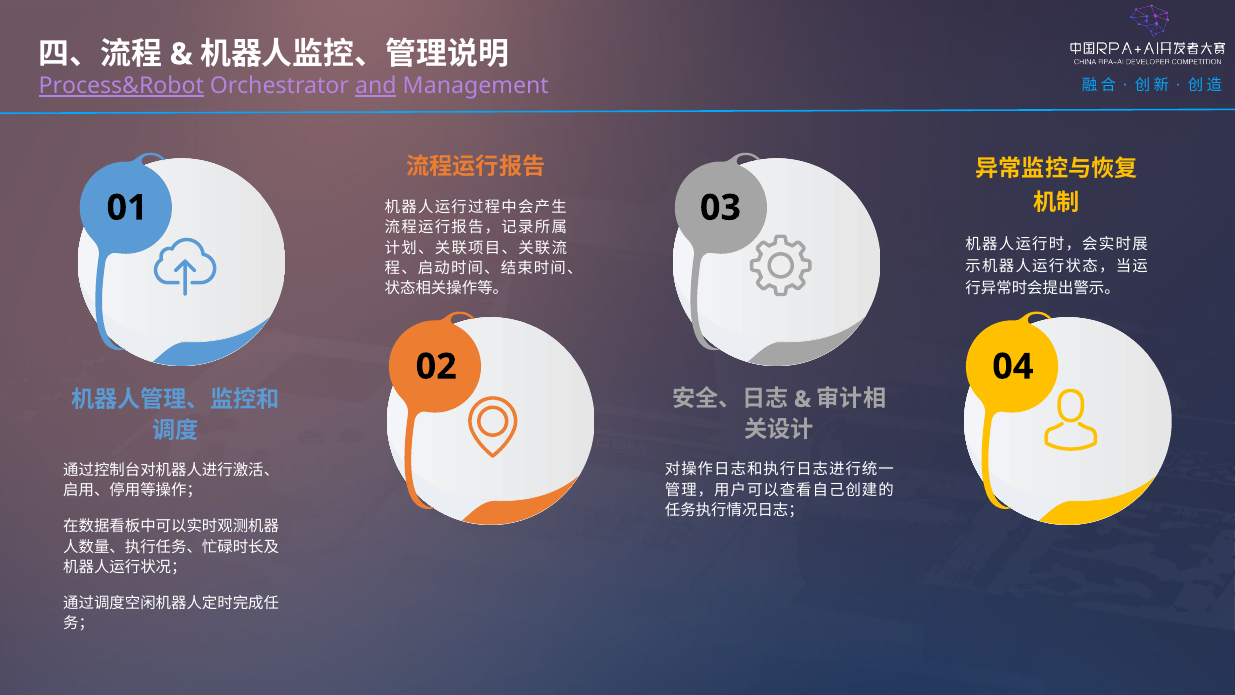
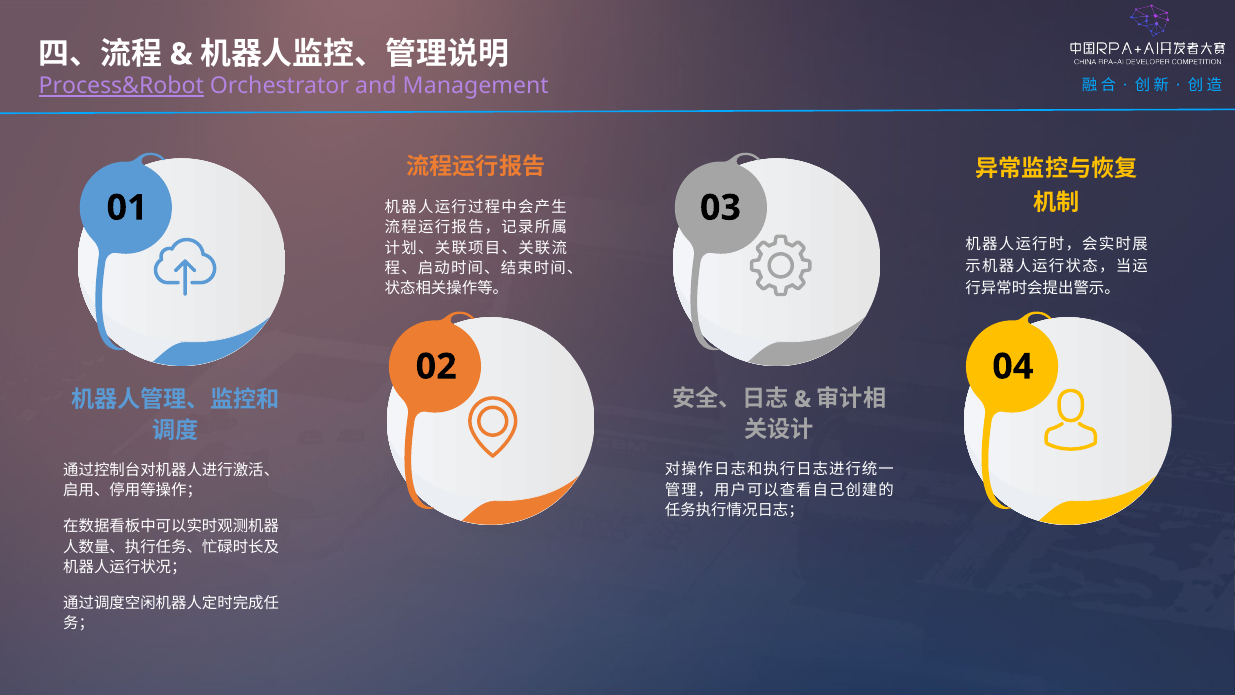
and underline: present -> none
